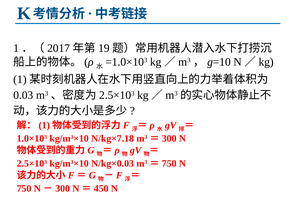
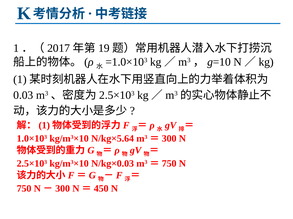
N/kg×7.18: N/kg×7.18 -> N/kg×5.64
